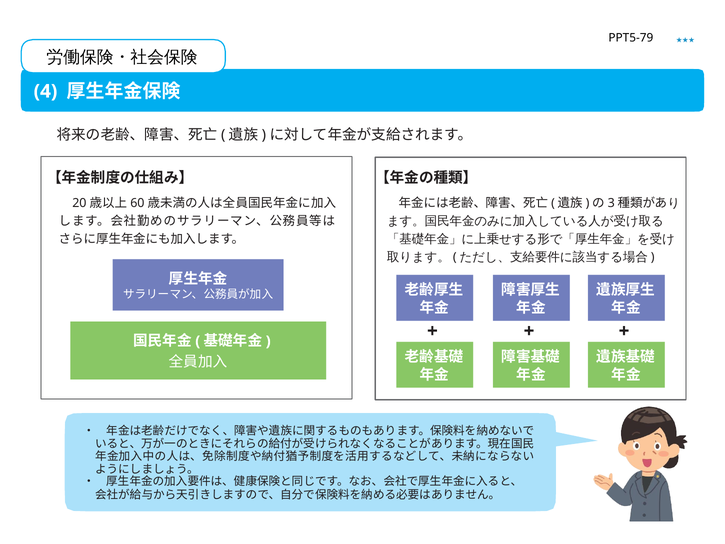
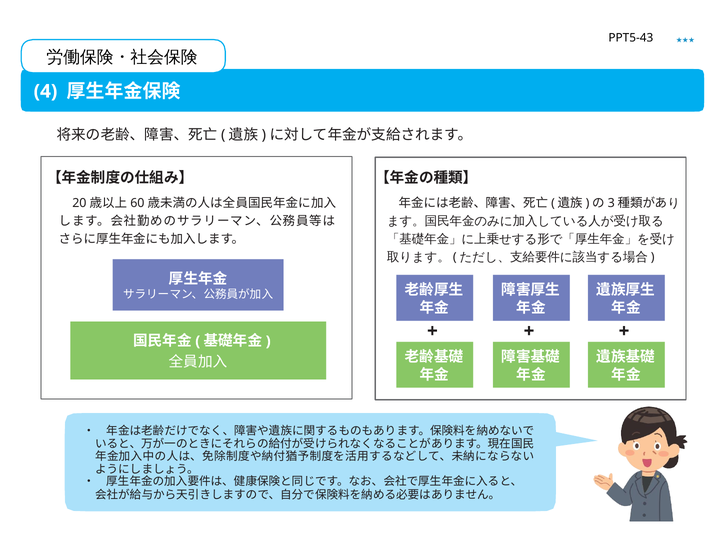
PPT5-79: PPT5-79 -> PPT5-43
